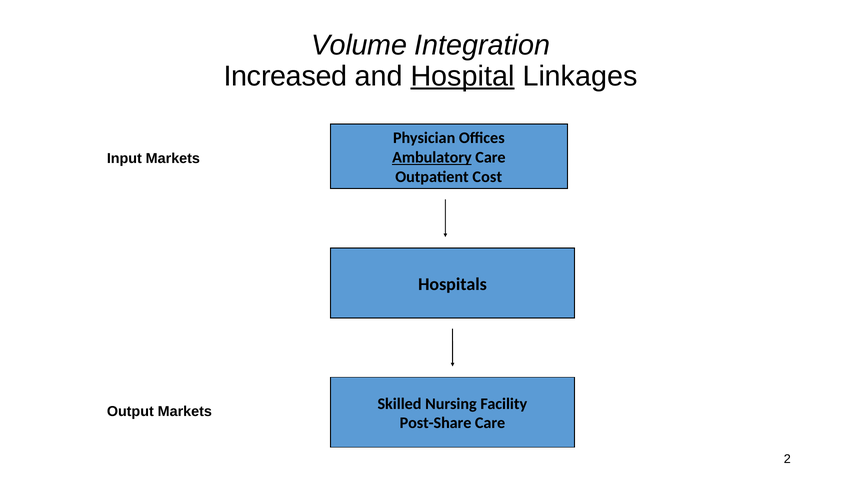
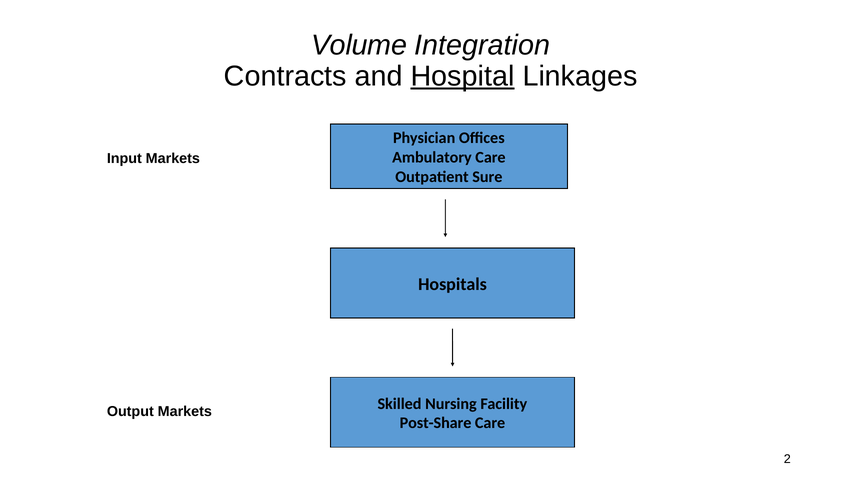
Increased: Increased -> Contracts
Ambulatory underline: present -> none
Cost: Cost -> Sure
